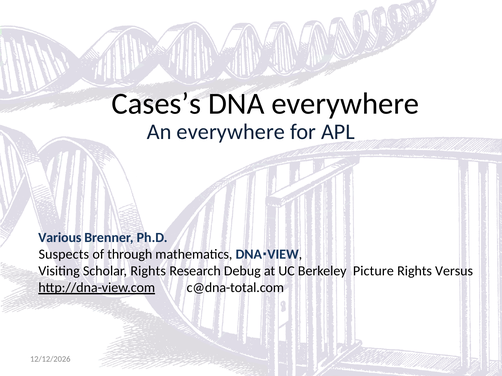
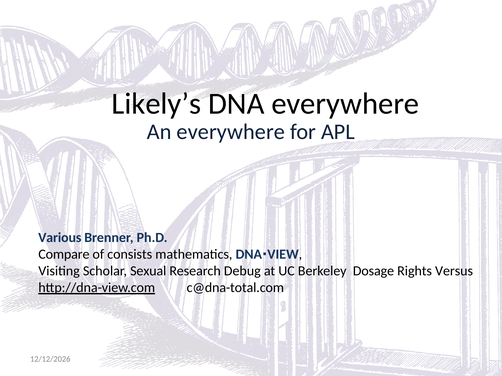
Cases’s: Cases’s -> Likely’s
Suspects: Suspects -> Compare
through: through -> consists
Scholar Rights: Rights -> Sexual
Picture: Picture -> Dosage
